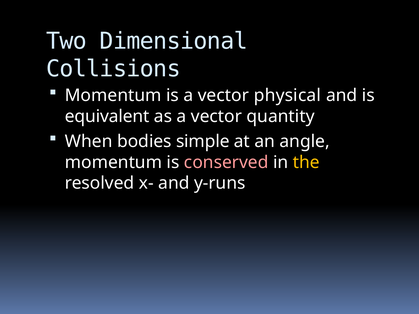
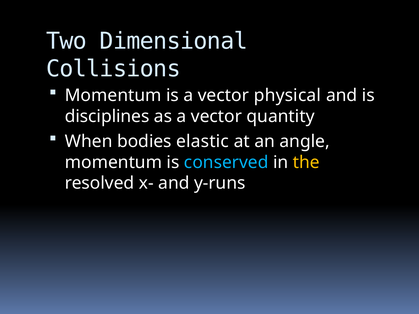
equivalent: equivalent -> disciplines
simple: simple -> elastic
conserved colour: pink -> light blue
